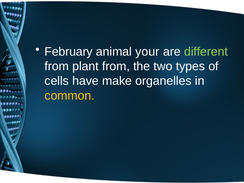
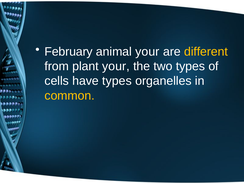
different colour: light green -> yellow
plant from: from -> your
have make: make -> types
